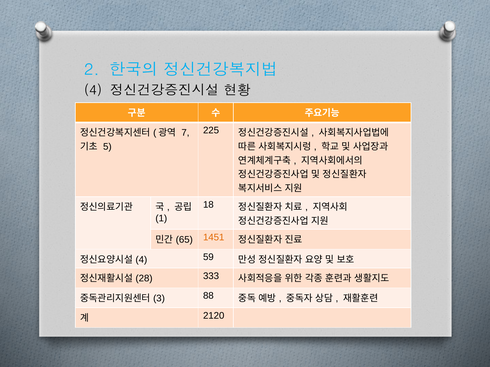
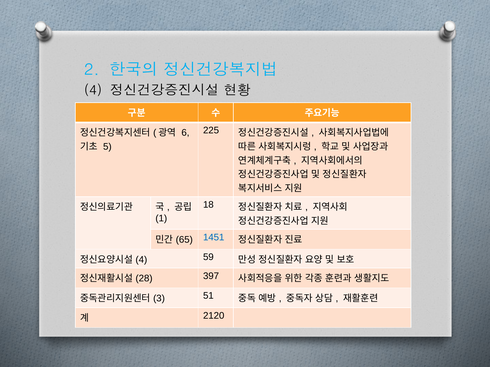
7: 7 -> 6
1451 colour: orange -> blue
333: 333 -> 397
88: 88 -> 51
